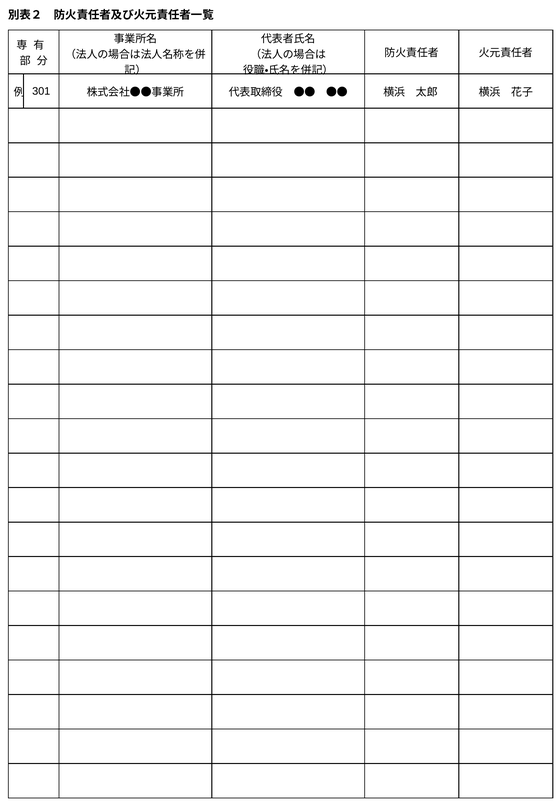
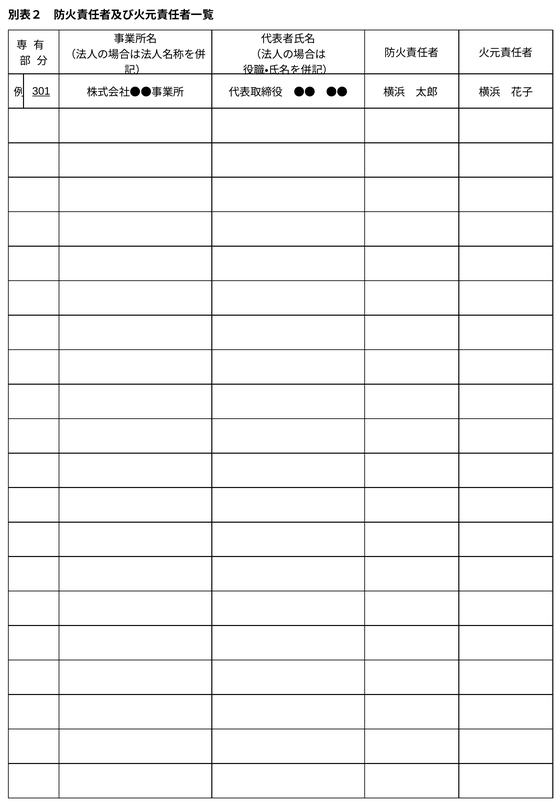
301 underline: none -> present
